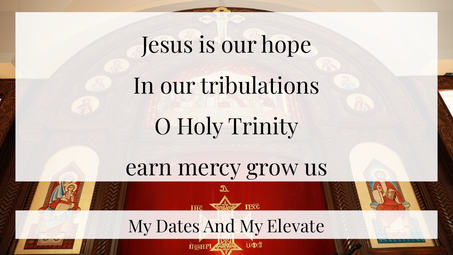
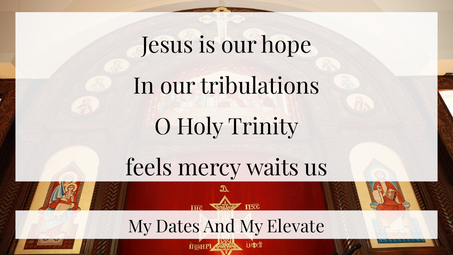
earn: earn -> feels
grow: grow -> waits
